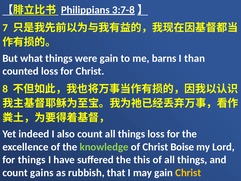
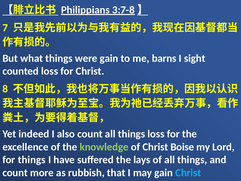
than: than -> sight
this: this -> lays
gains: gains -> more
Christ at (188, 172) colour: yellow -> light blue
